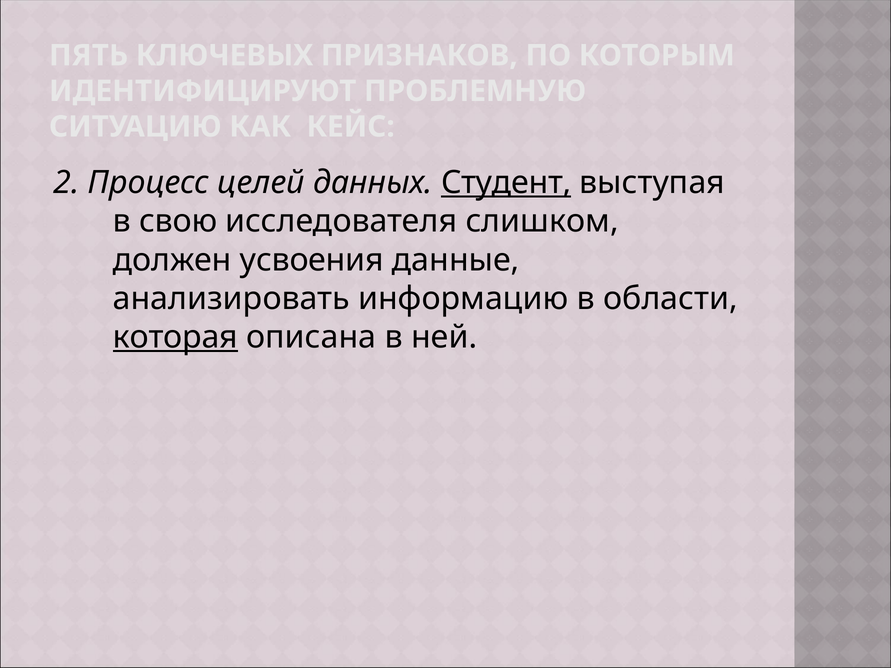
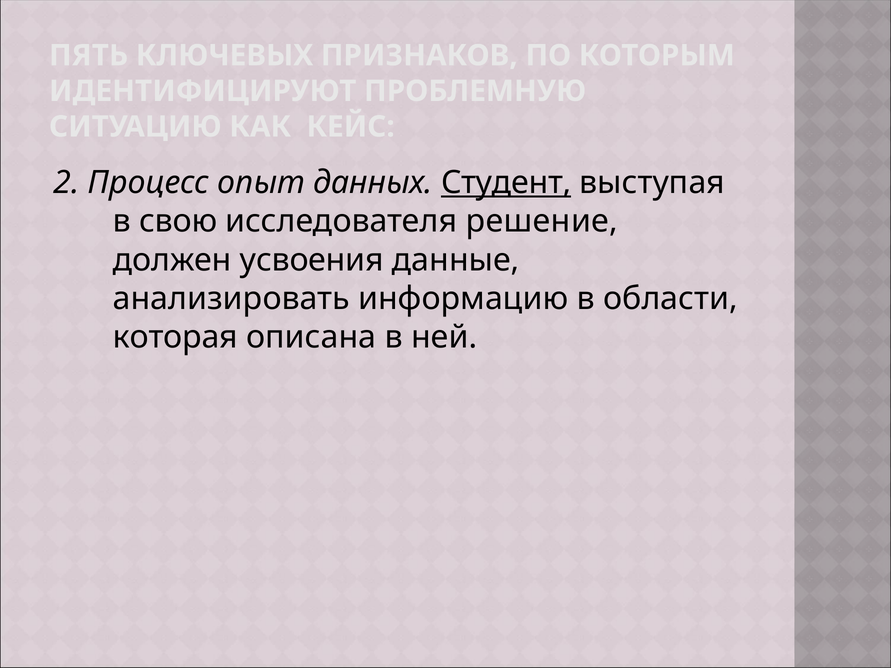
целей: целей -> опыт
слишком: слишком -> решение
которая underline: present -> none
